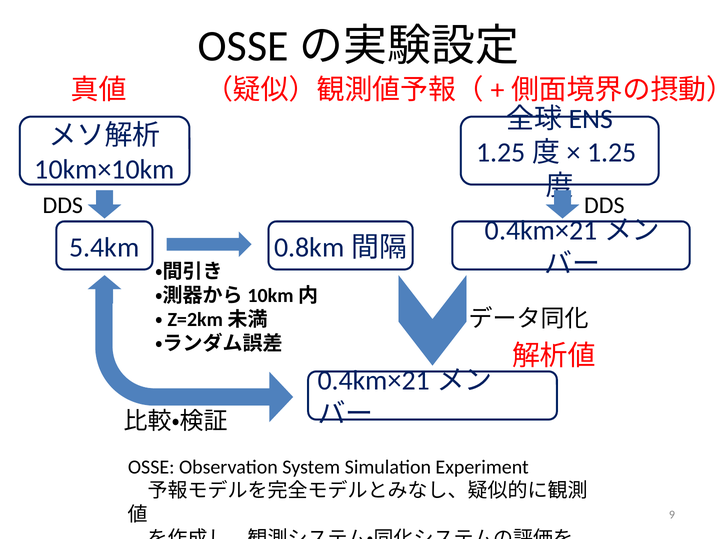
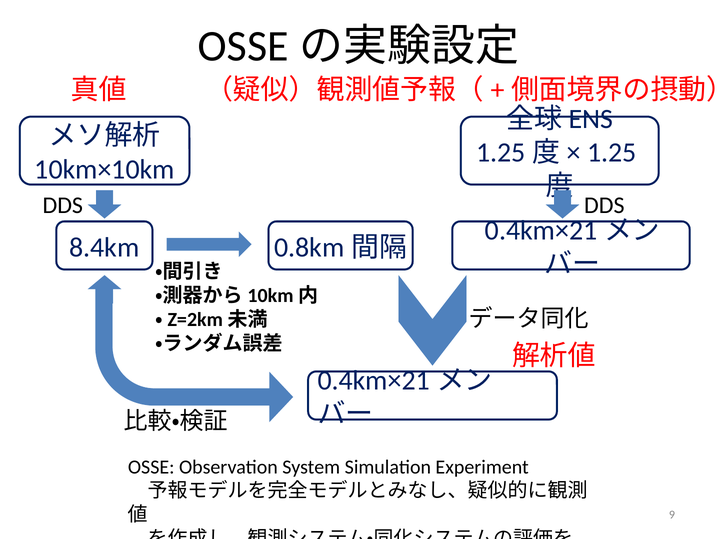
5.4km: 5.4km -> 8.4km
